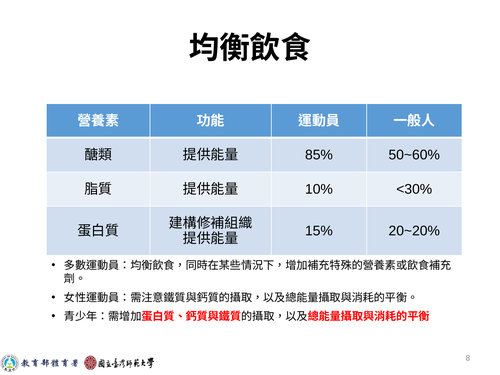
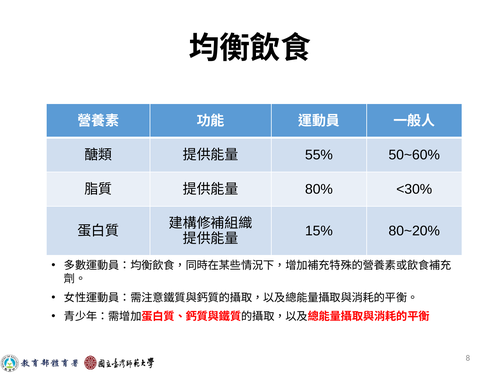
85%: 85% -> 55%
10%: 10% -> 80%
20~20%: 20~20% -> 80~20%
